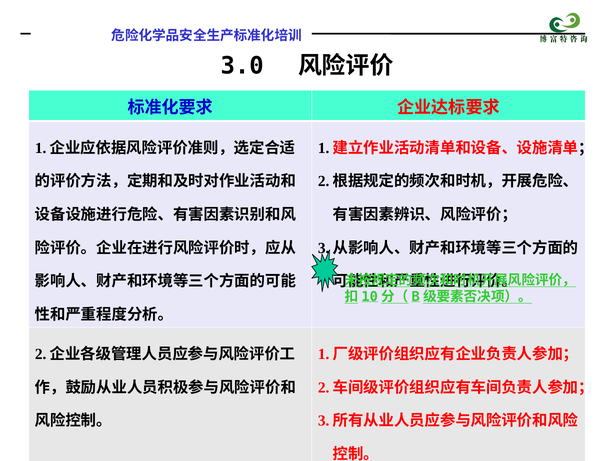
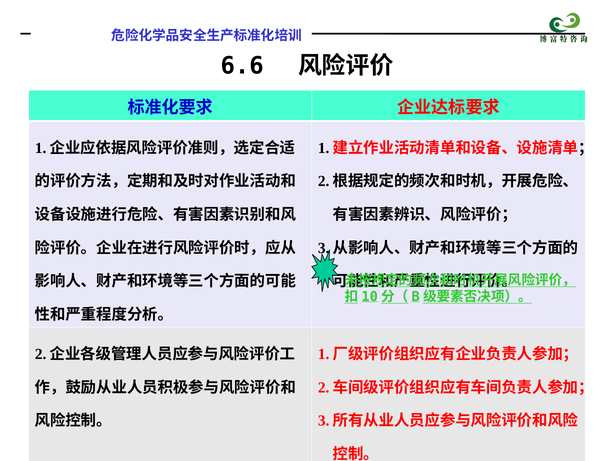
3.0: 3.0 -> 6.6
